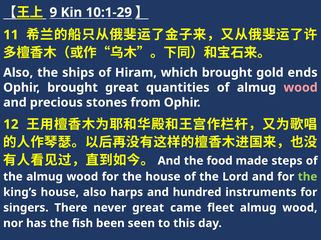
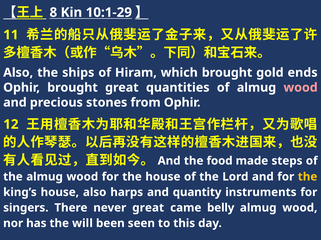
9: 9 -> 8
the at (308, 177) colour: light green -> yellow
hundred: hundred -> quantity
fleet: fleet -> belly
fish: fish -> will
